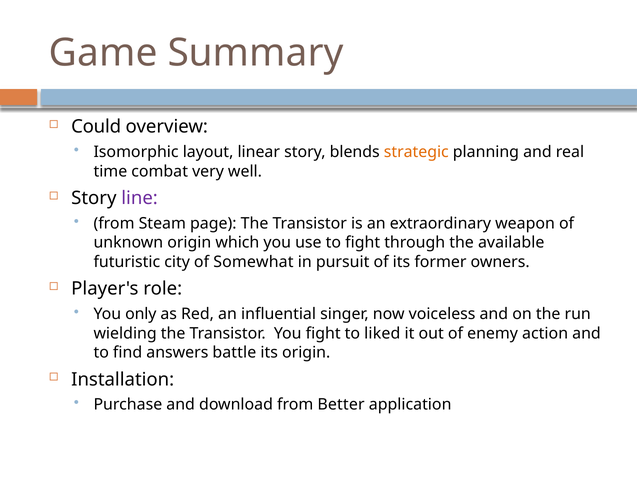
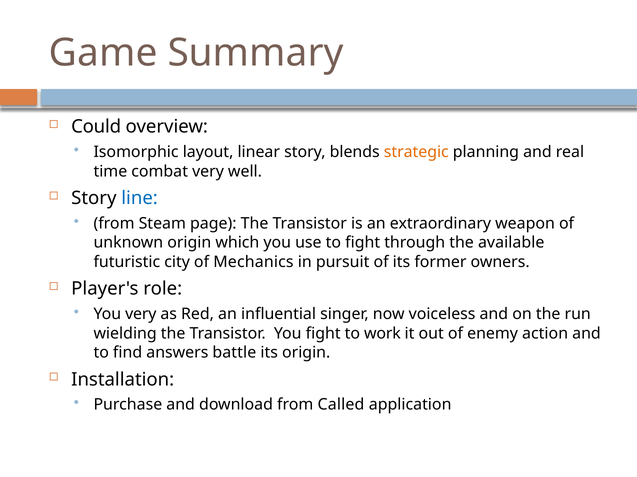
line colour: purple -> blue
Somewhat: Somewhat -> Mechanics
You only: only -> very
liked: liked -> work
Better: Better -> Called
